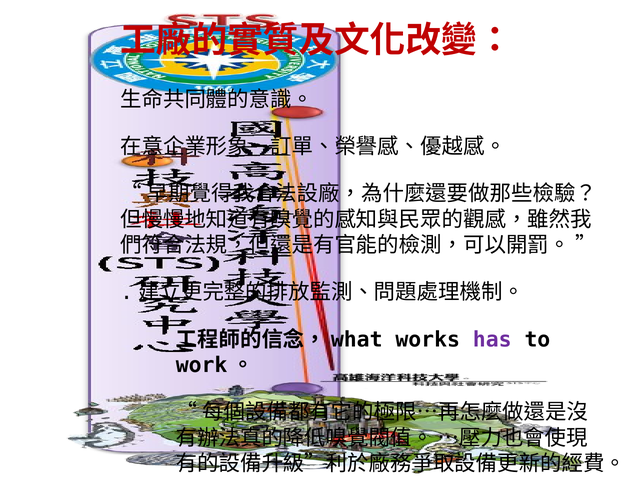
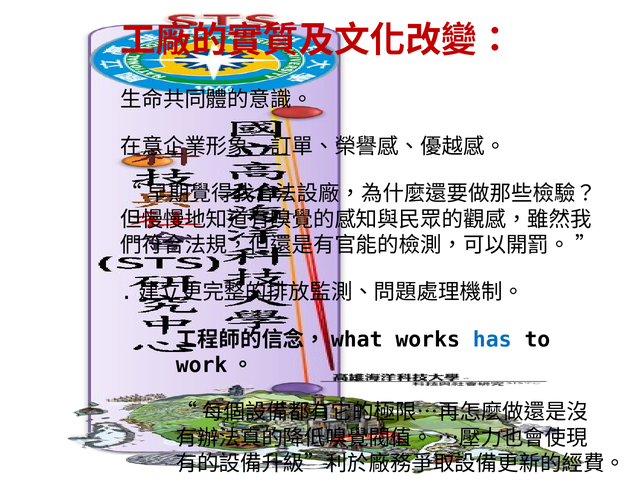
has colour: purple -> blue
